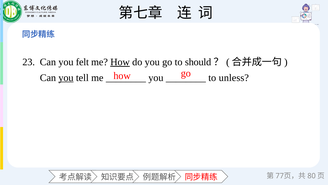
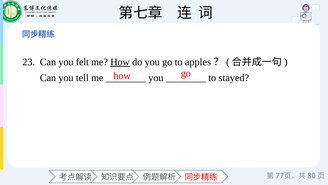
should: should -> apples
you at (66, 78) underline: present -> none
unless: unless -> stayed
